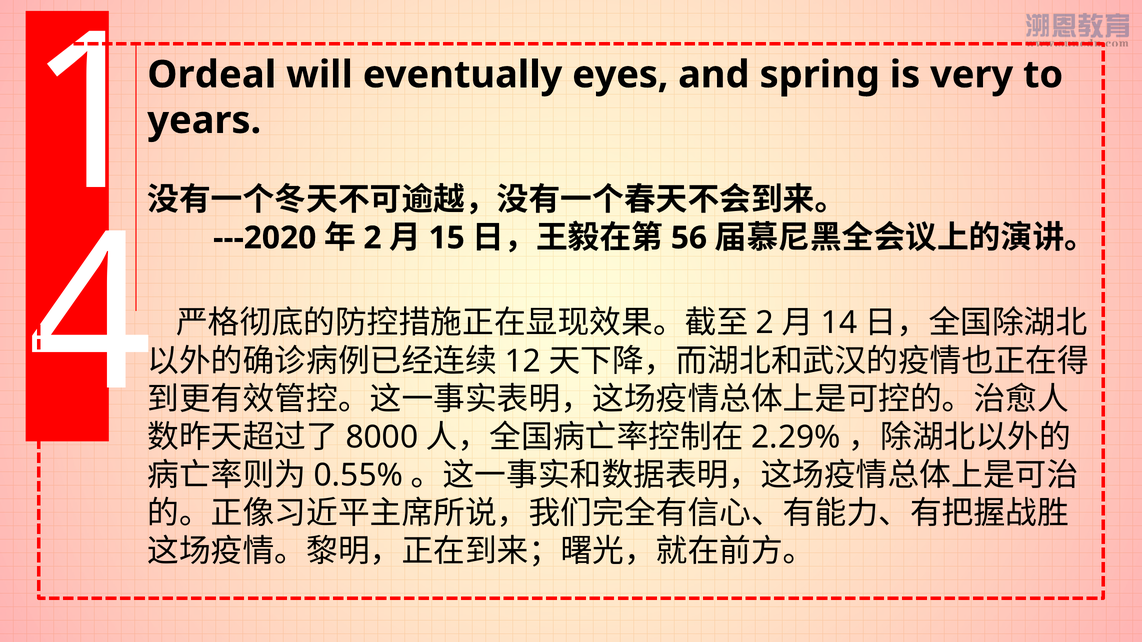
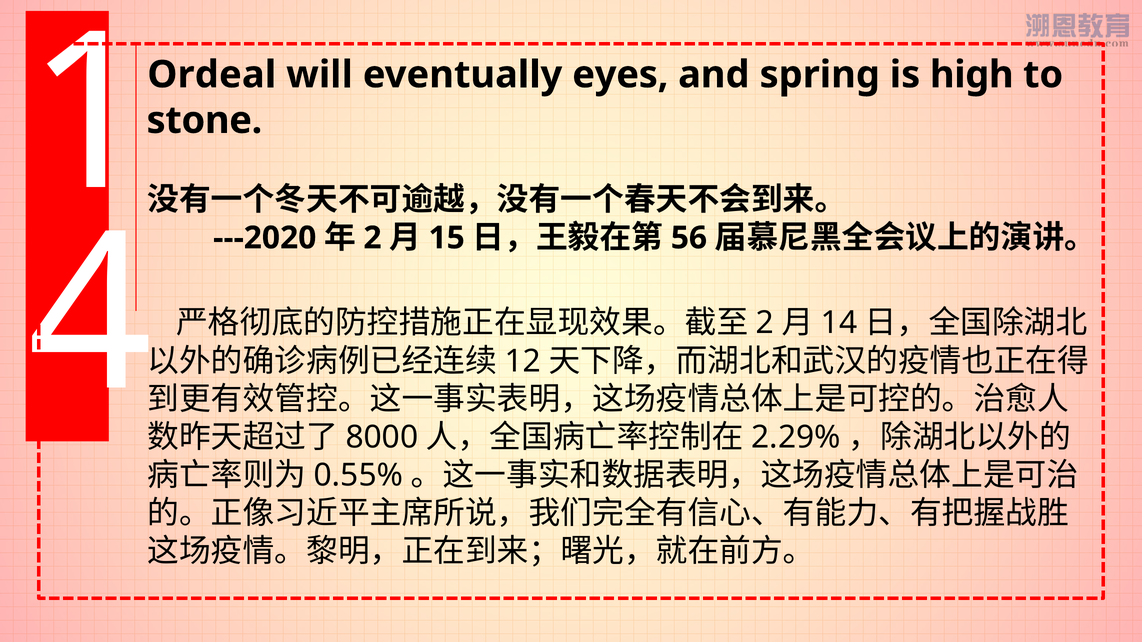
very: very -> high
years: years -> stone
